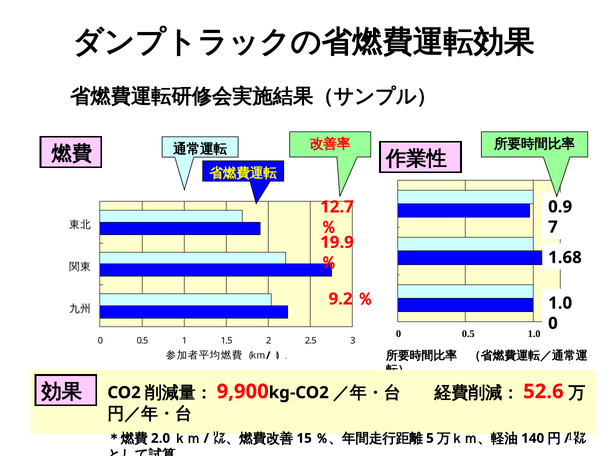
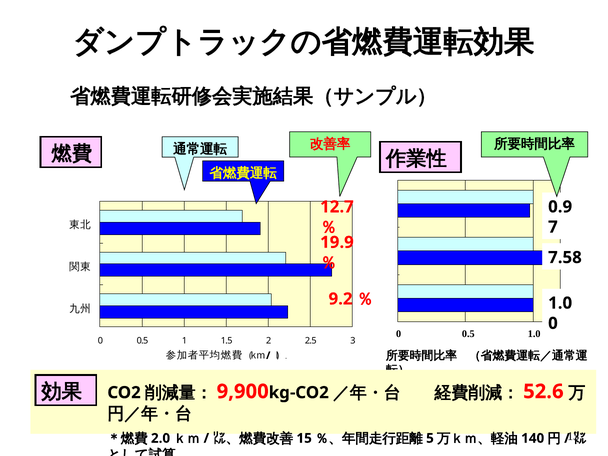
1.68: 1.68 -> 7.58
